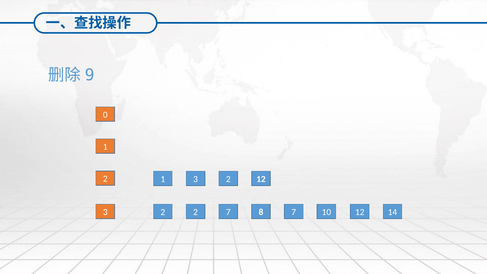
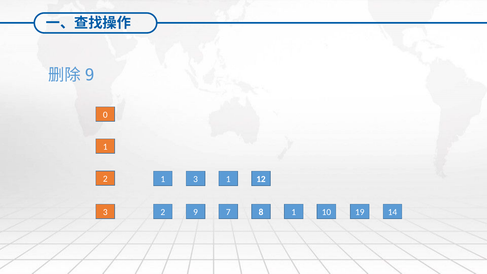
1 3 2: 2 -> 1
2 2: 2 -> 9
8 7: 7 -> 1
10 12: 12 -> 19
